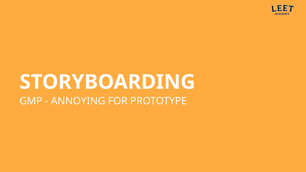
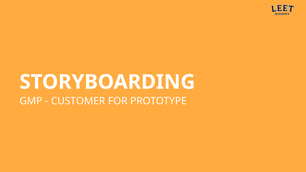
ANNOYING: ANNOYING -> CUSTOMER
